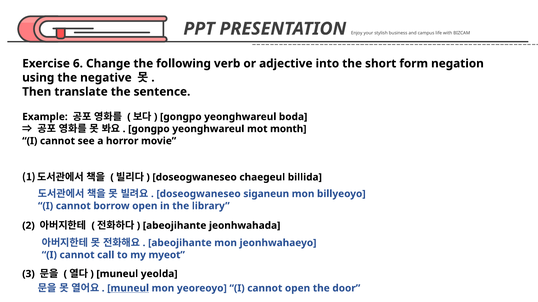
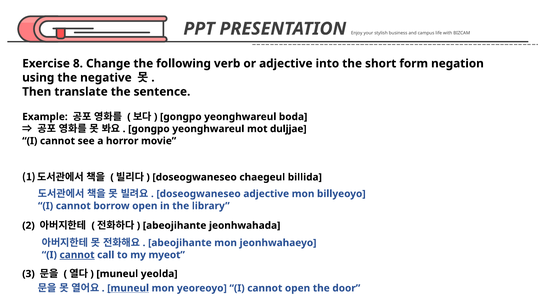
6: 6 -> 8
month: month -> duljjae
doseogwaneseo siganeun: siganeun -> adjective
cannot at (77, 255) underline: none -> present
